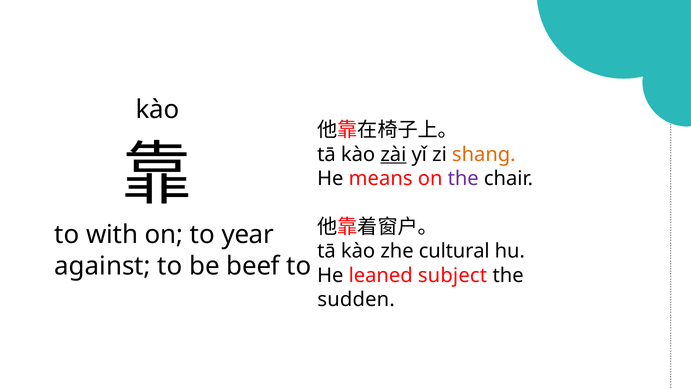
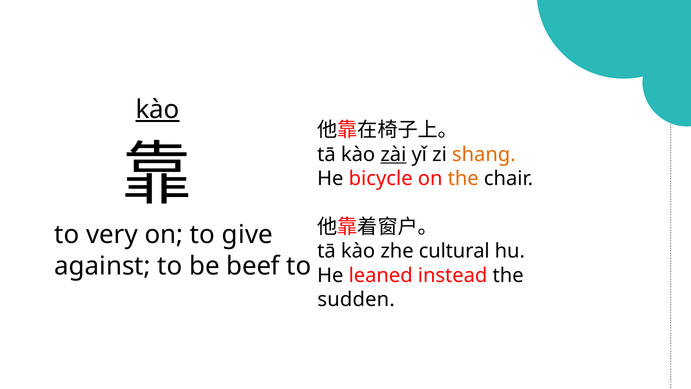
kào at (158, 110) underline: none -> present
means: means -> bicycle
the at (463, 179) colour: purple -> orange
with: with -> very
year: year -> give
subject: subject -> instead
